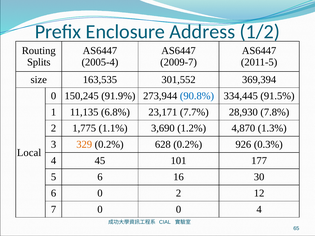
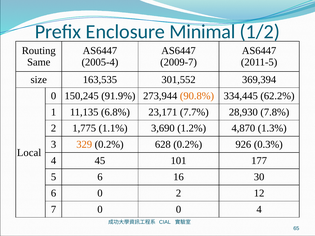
Address: Address -> Minimal
Splits: Splits -> Same
90.8% colour: blue -> orange
91.5%: 91.5% -> 62.2%
